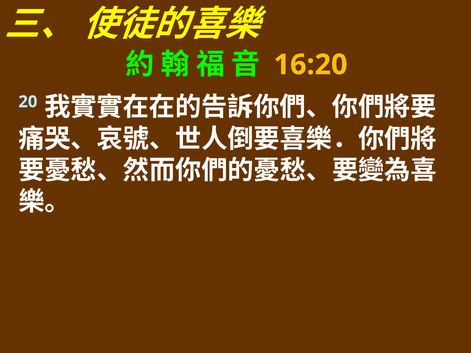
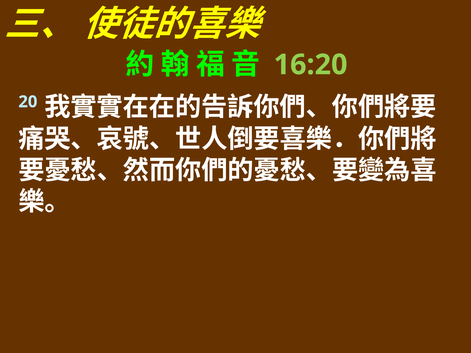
16:20 colour: yellow -> light green
